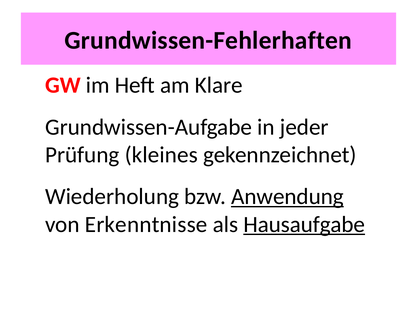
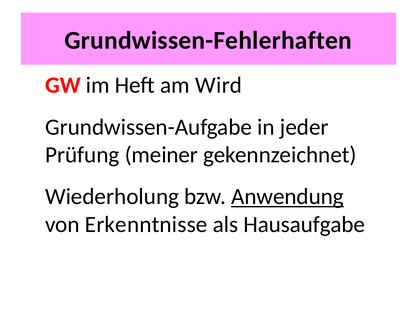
Klare: Klare -> Wird
kleines: kleines -> meiner
Hausaufgabe underline: present -> none
